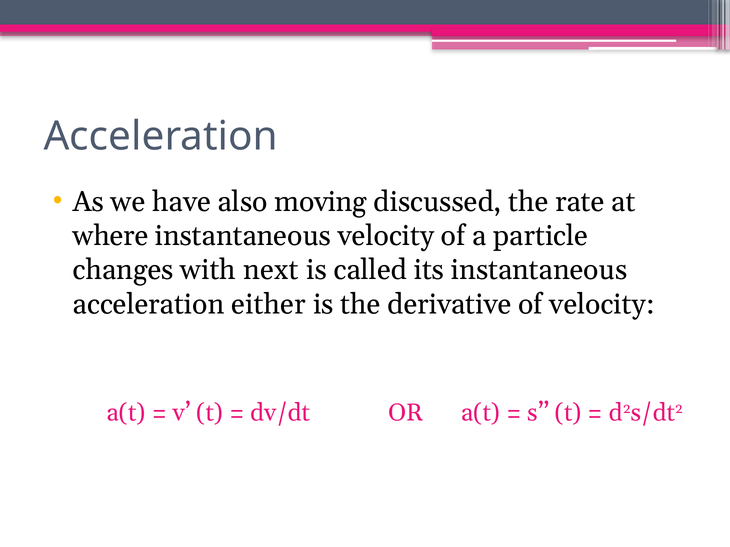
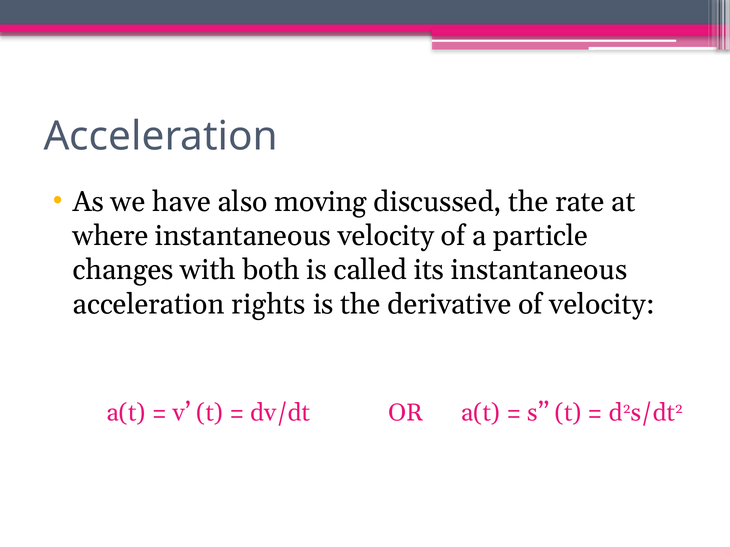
next: next -> both
either: either -> rights
